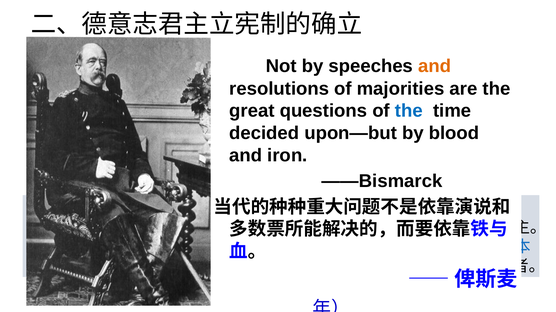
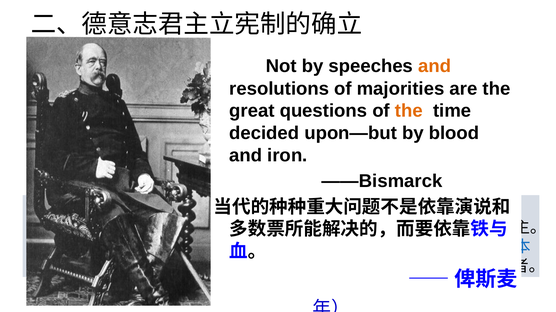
the at (409, 111) colour: blue -> orange
